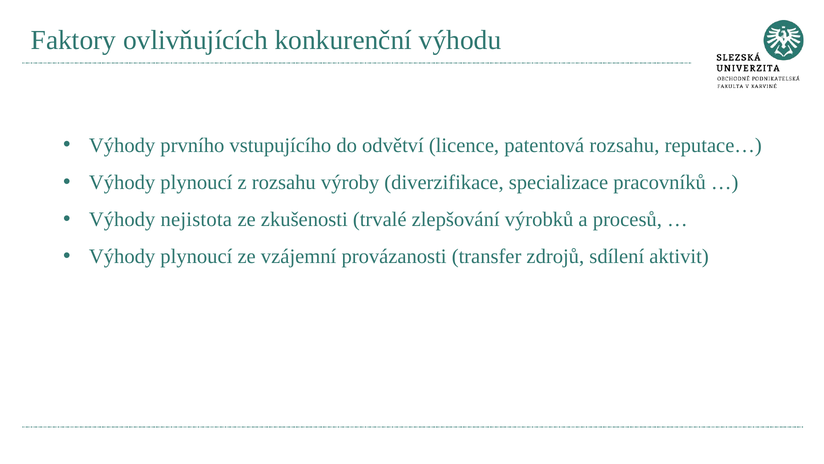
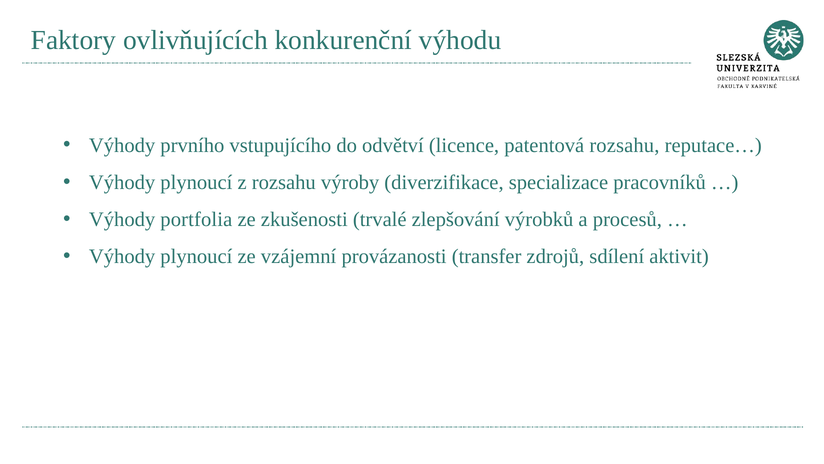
nejistota: nejistota -> portfolia
